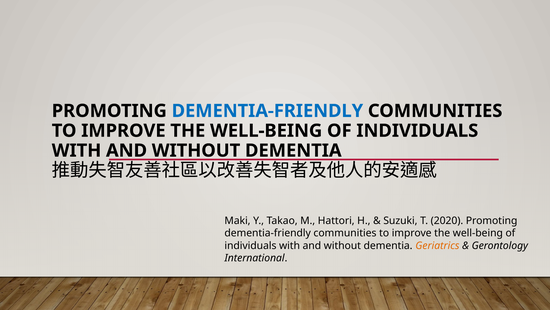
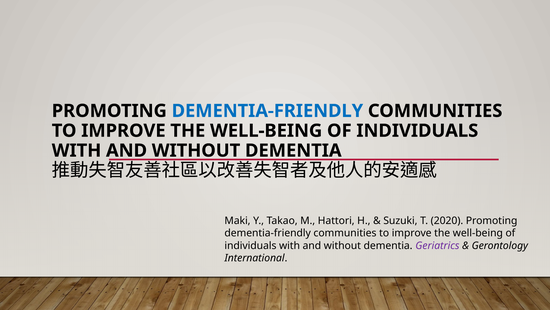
Geriatrics colour: orange -> purple
